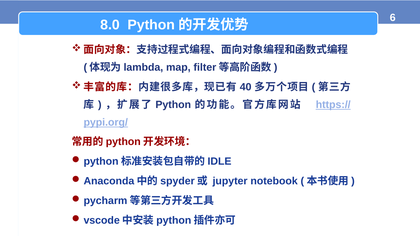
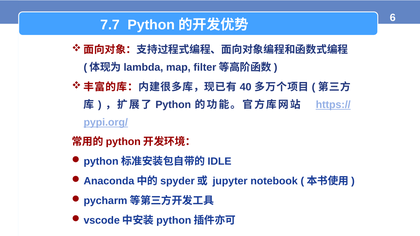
8.0: 8.0 -> 7.7
